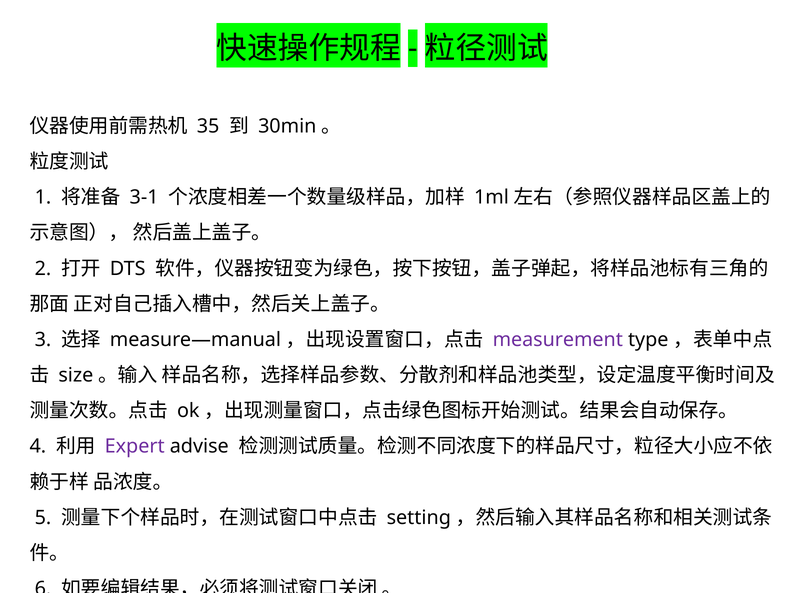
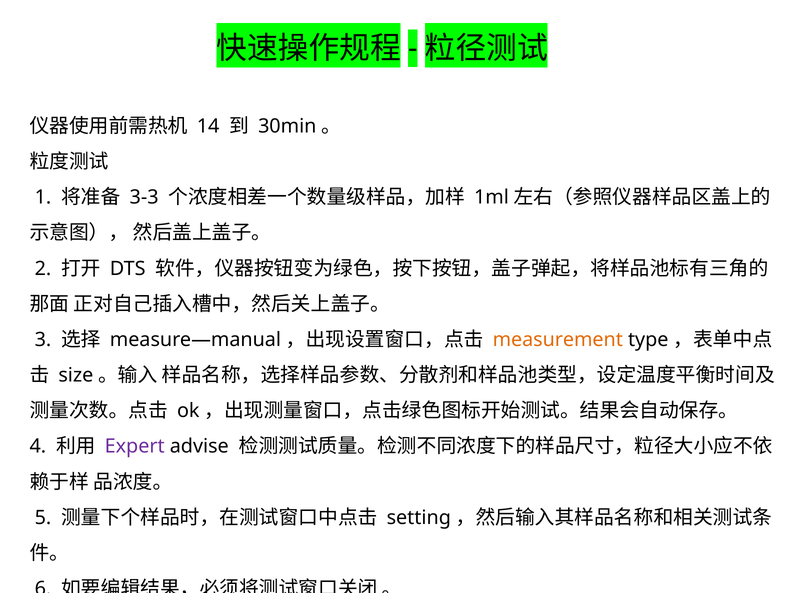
35: 35 -> 14
3-1: 3-1 -> 3-3
measurement colour: purple -> orange
